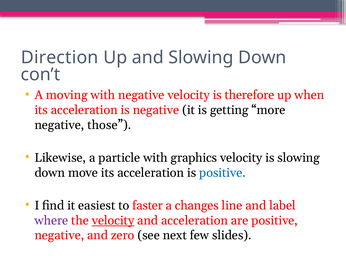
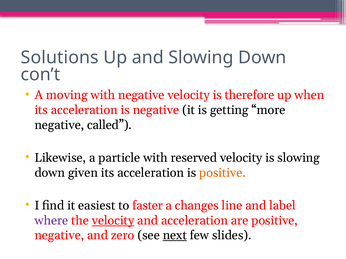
Direction: Direction -> Solutions
those: those -> called
graphics: graphics -> reserved
move: move -> given
positive at (222, 173) colour: blue -> orange
next underline: none -> present
